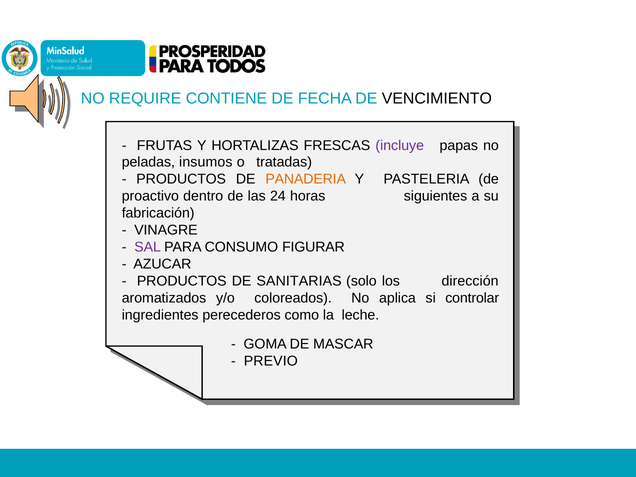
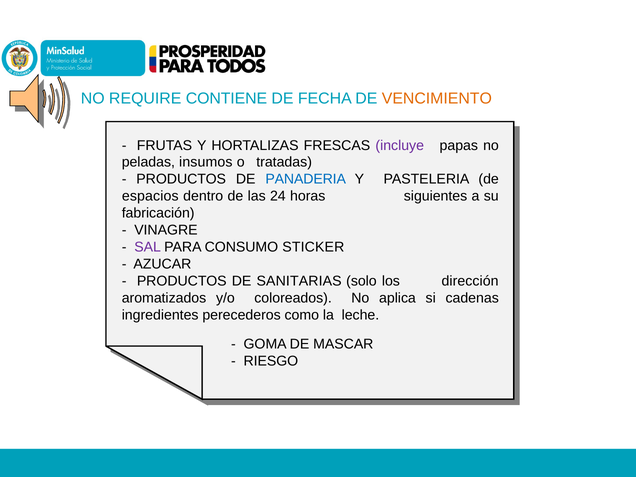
VENCIMIENTO colour: black -> orange
PANADERIA colour: orange -> blue
proactivo: proactivo -> espacios
FIGURAR: FIGURAR -> STICKER
controlar: controlar -> cadenas
PREVIO: PREVIO -> RIESGO
